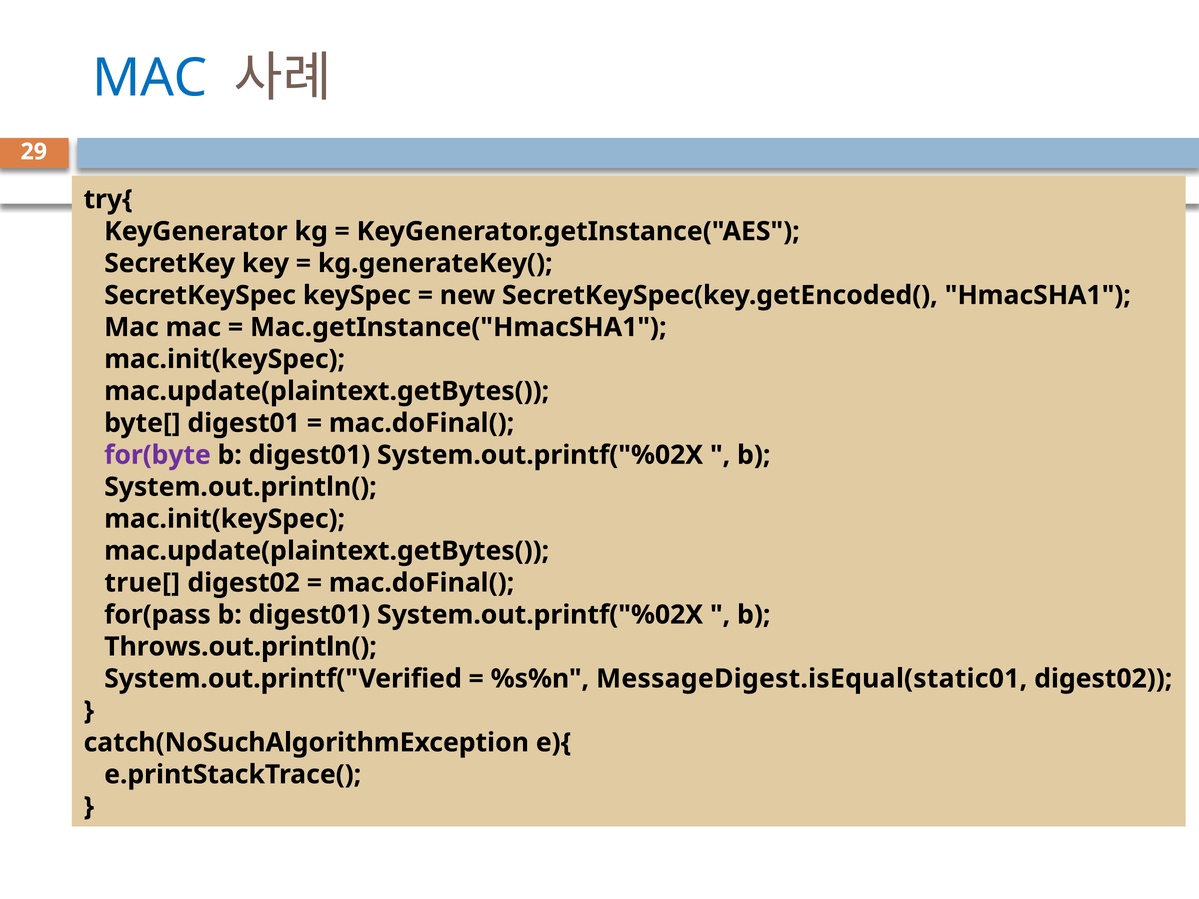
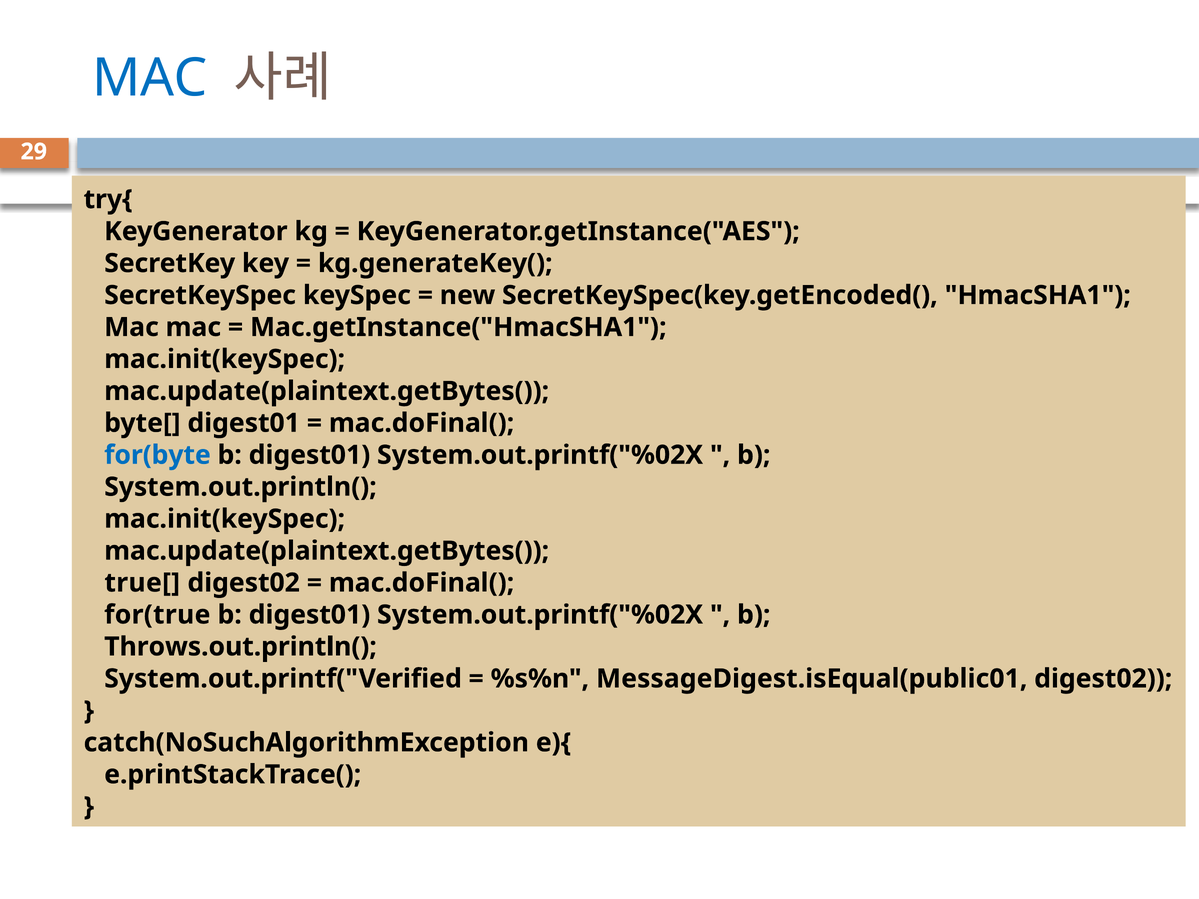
for(byte colour: purple -> blue
for(pass: for(pass -> for(true
MessageDigest.isEqual(static01: MessageDigest.isEqual(static01 -> MessageDigest.isEqual(public01
